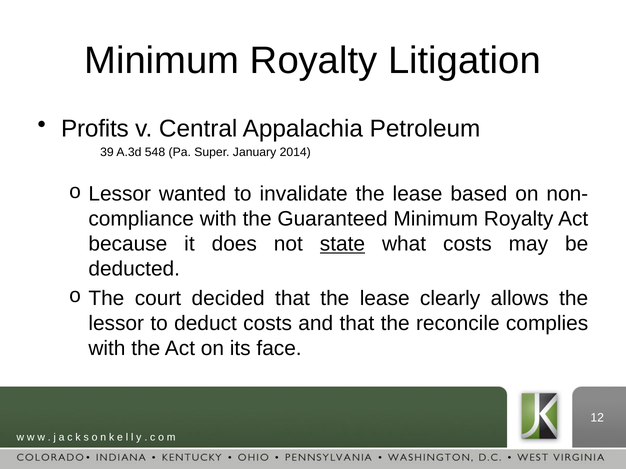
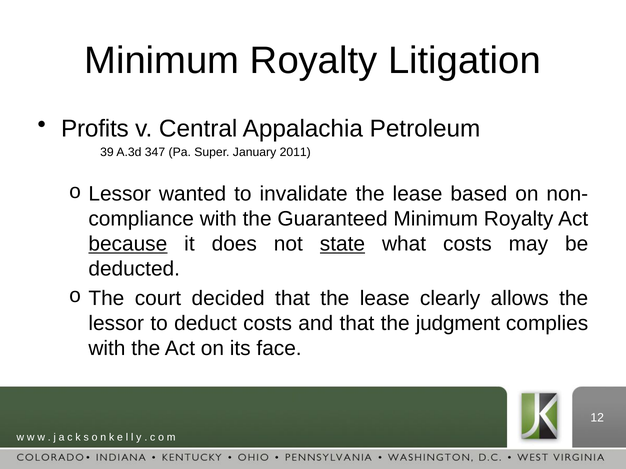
548: 548 -> 347
2014: 2014 -> 2011
because underline: none -> present
reconcile: reconcile -> judgment
